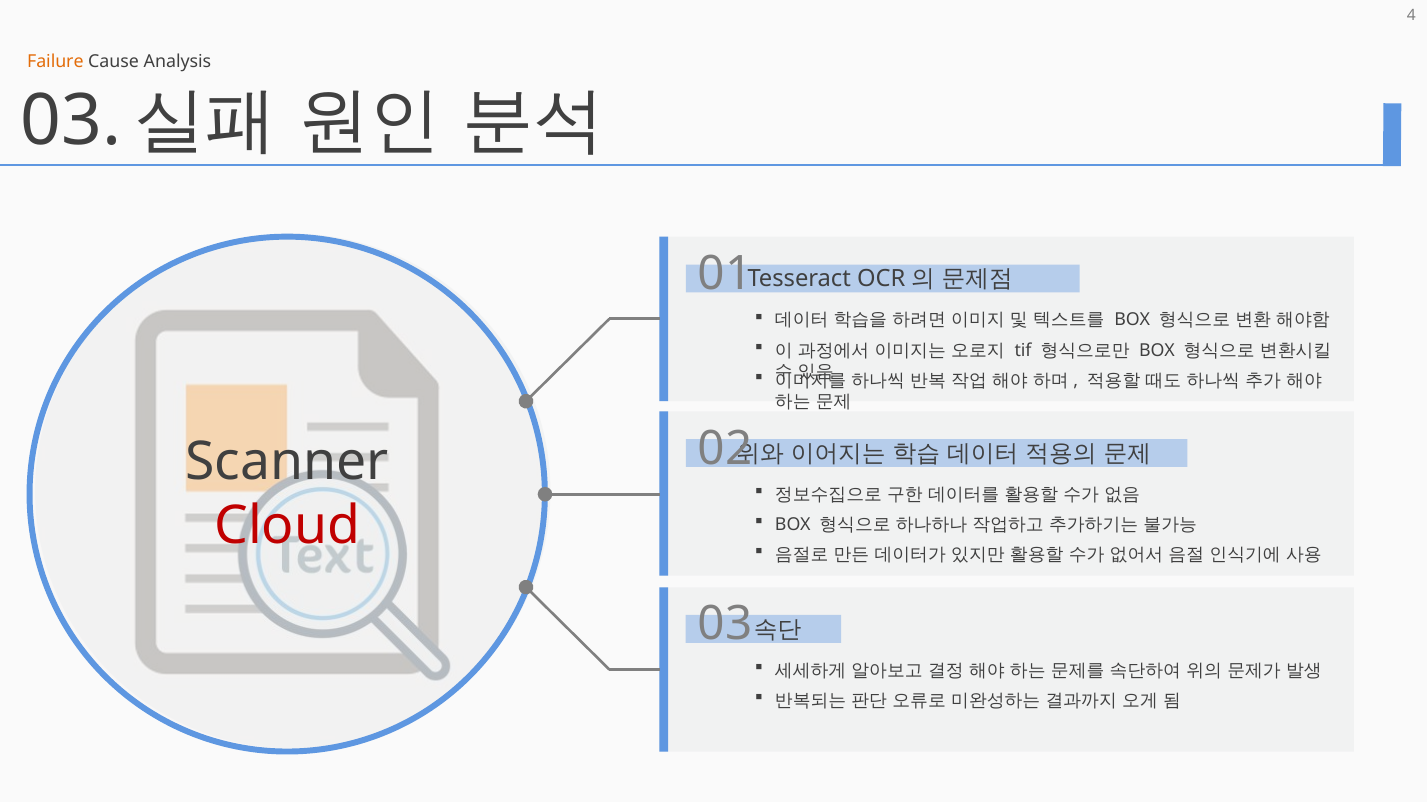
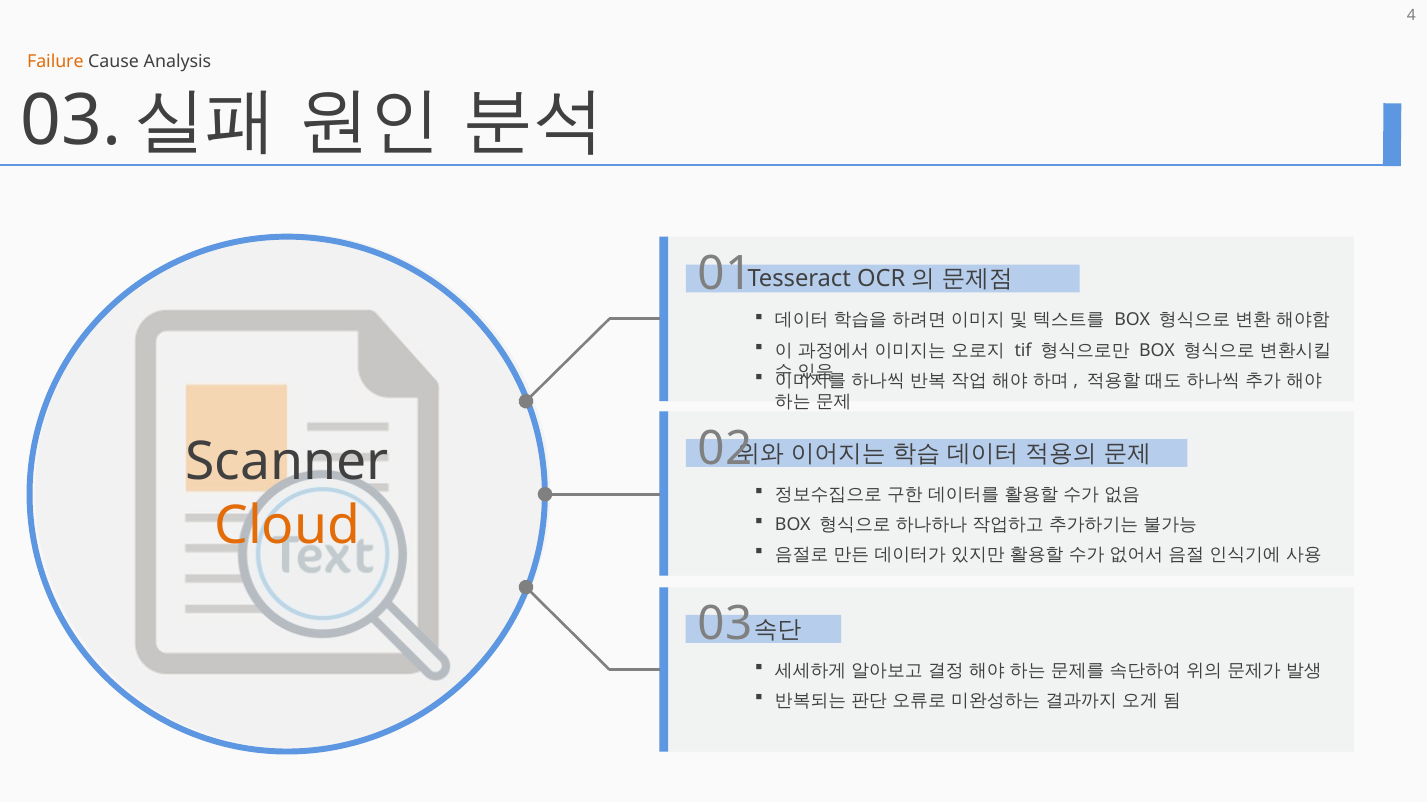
Cloud colour: red -> orange
